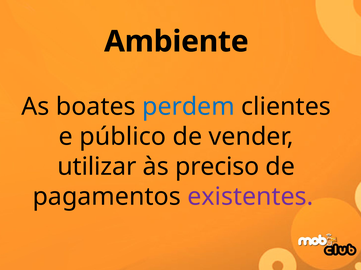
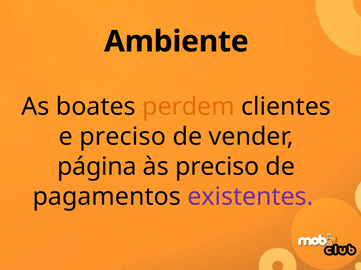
perdem colour: blue -> orange
e público: público -> preciso
utilizar: utilizar -> página
